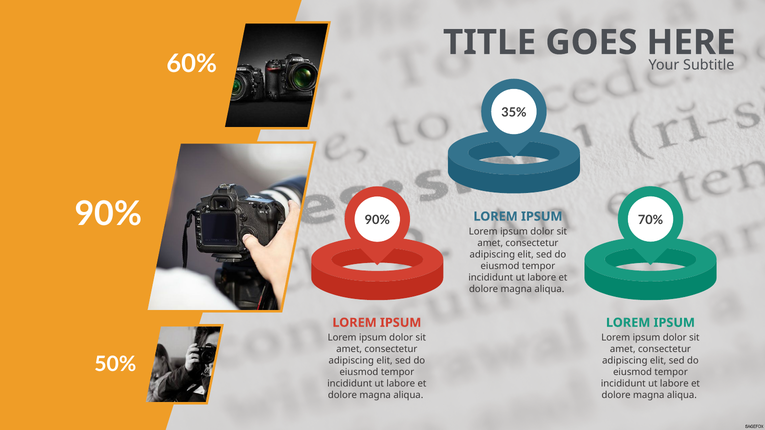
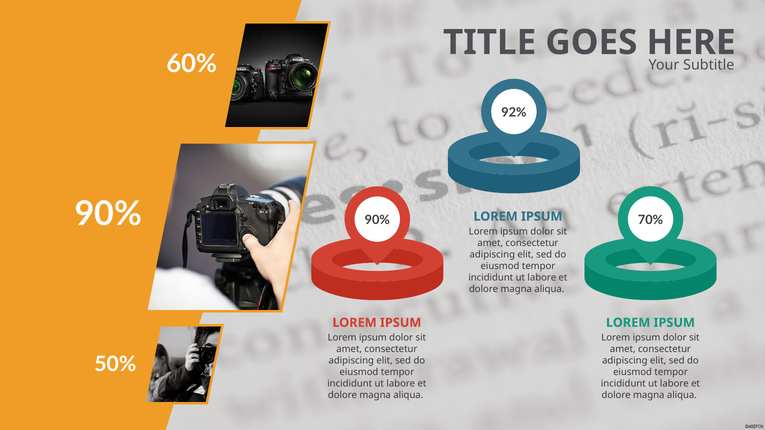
35%: 35% -> 92%
